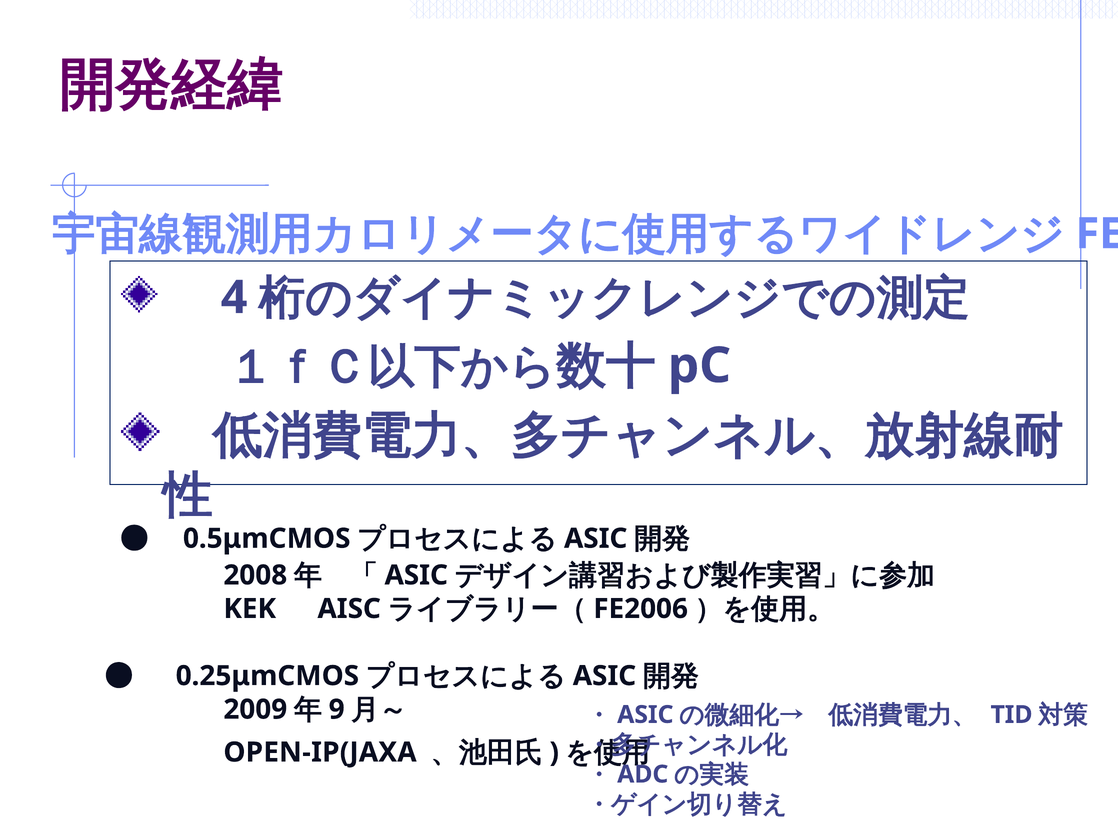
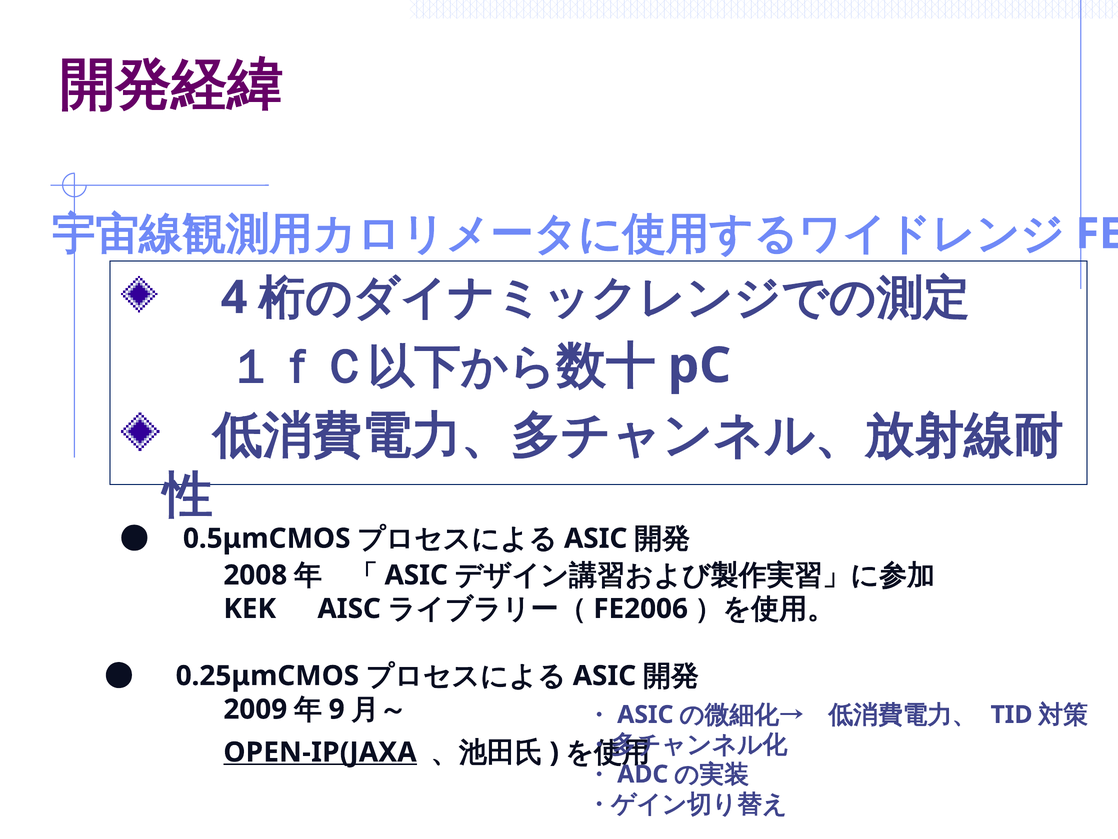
OPEN-IP(JAXA underline: none -> present
